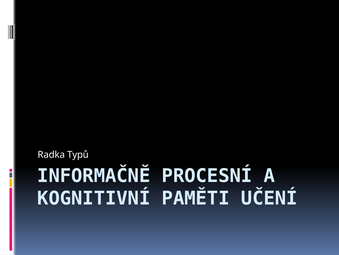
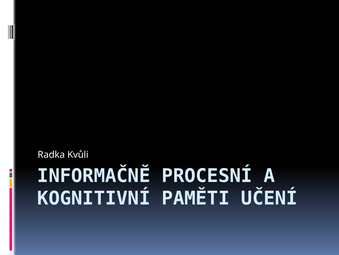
Typů: Typů -> Kvůli
